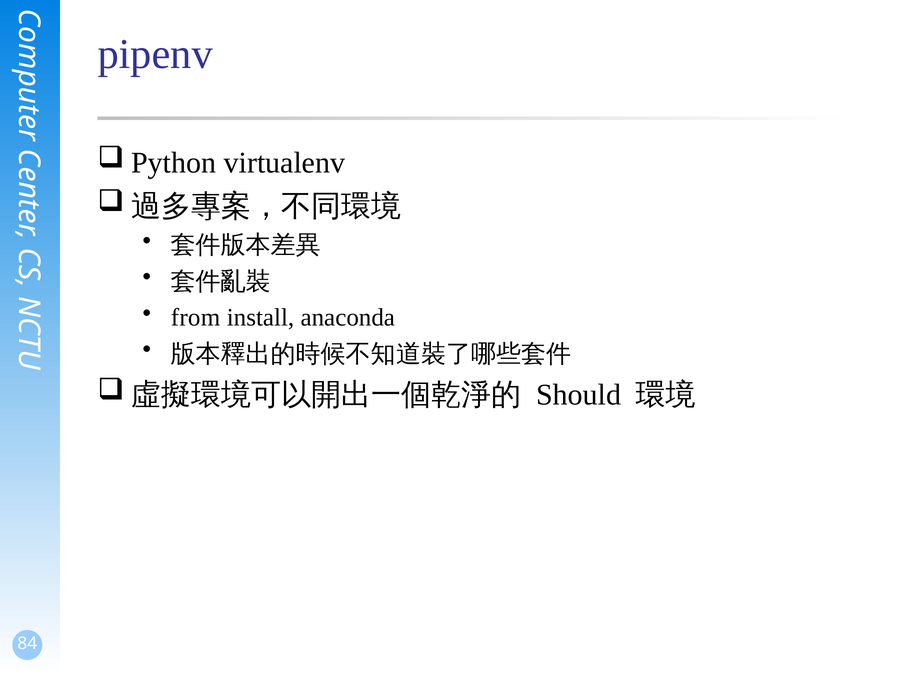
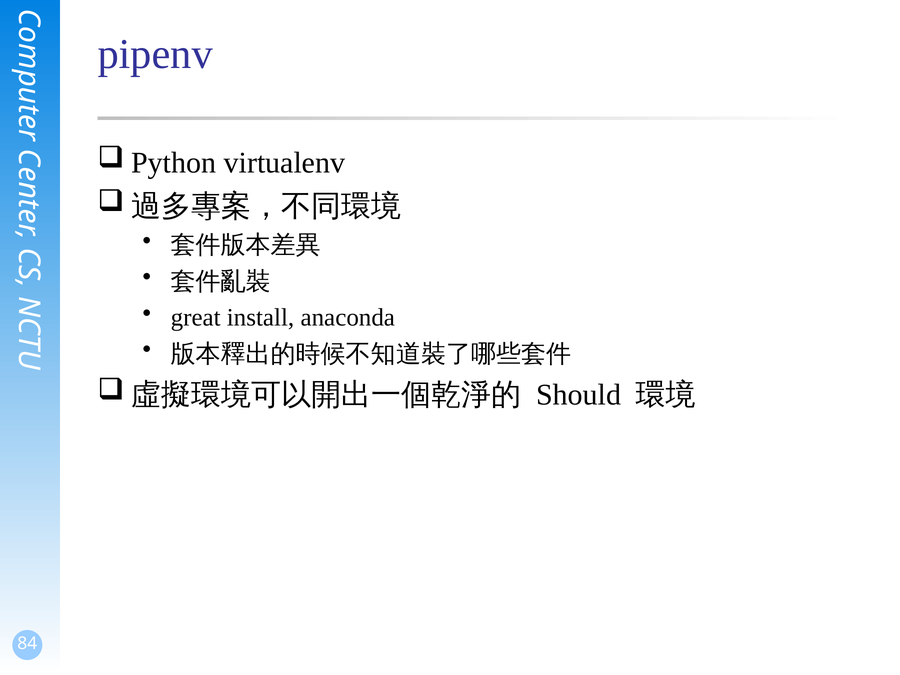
from: from -> great
